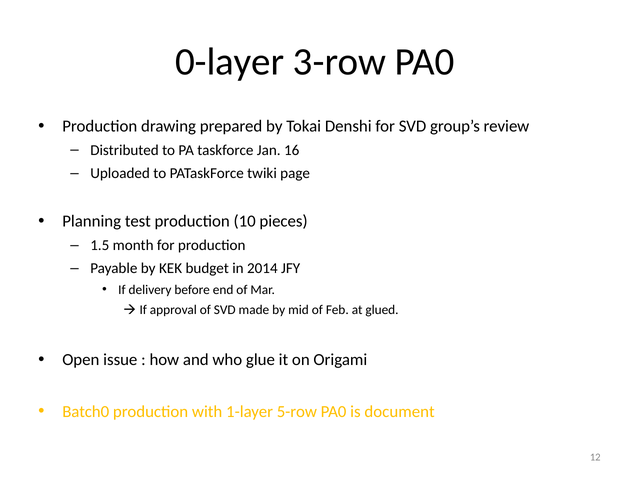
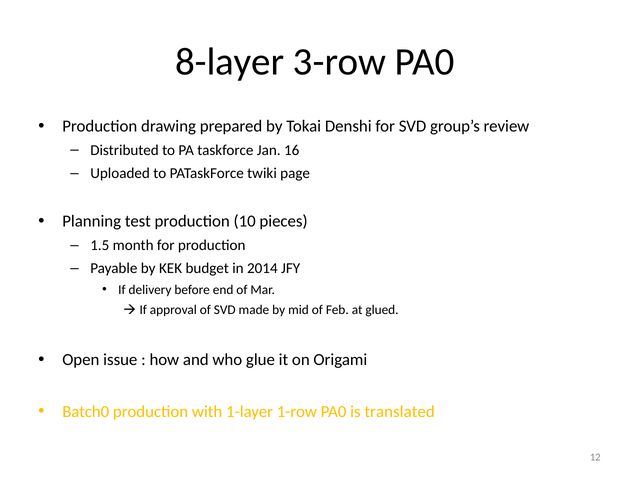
0-layer: 0-layer -> 8-layer
5-row: 5-row -> 1-row
document: document -> translated
